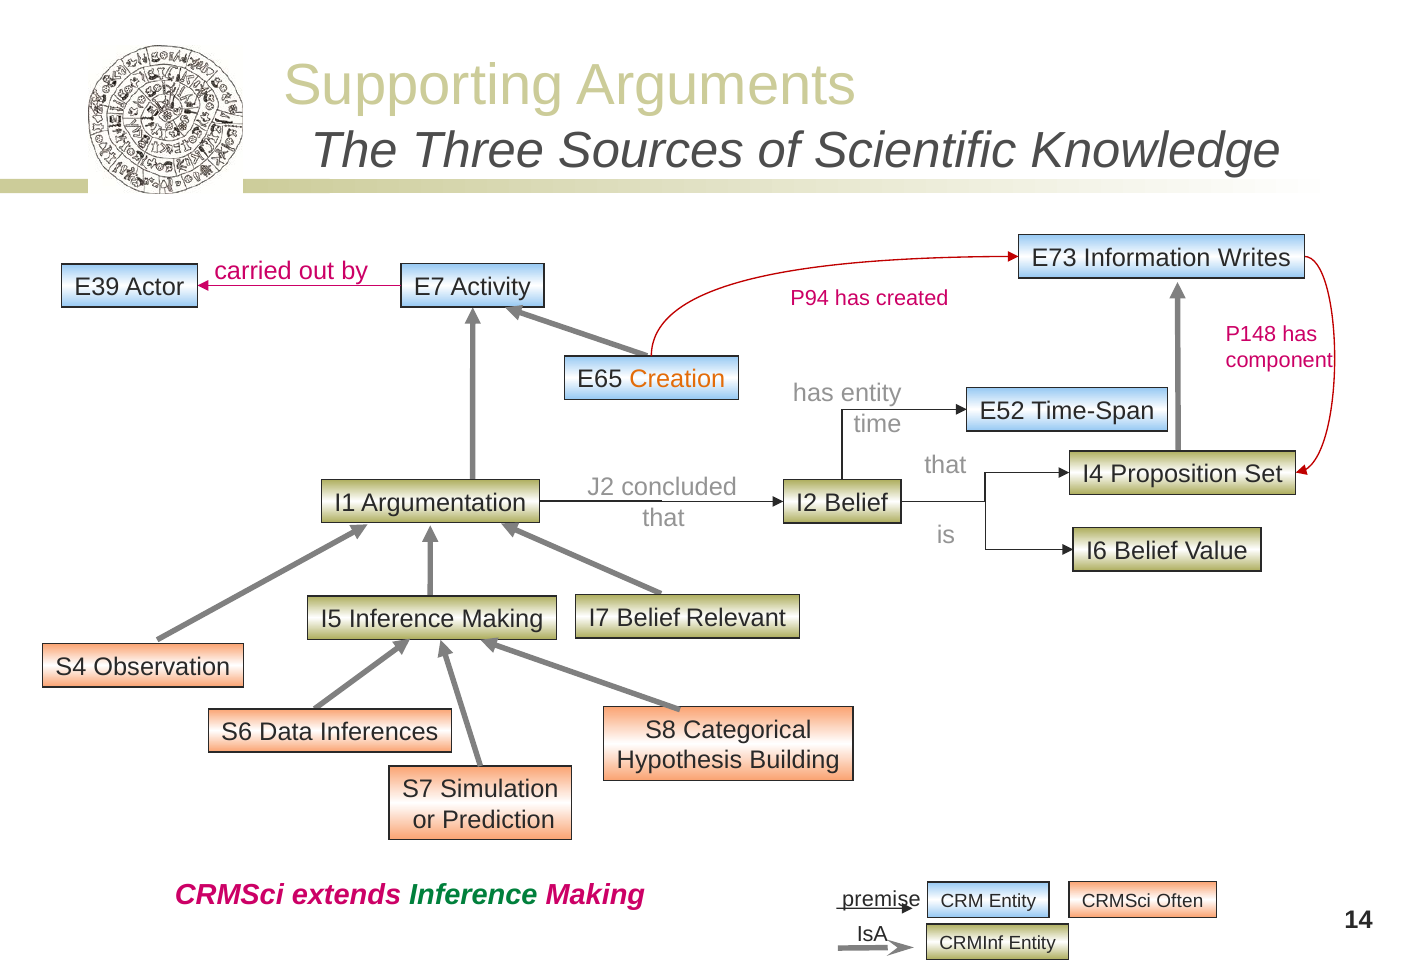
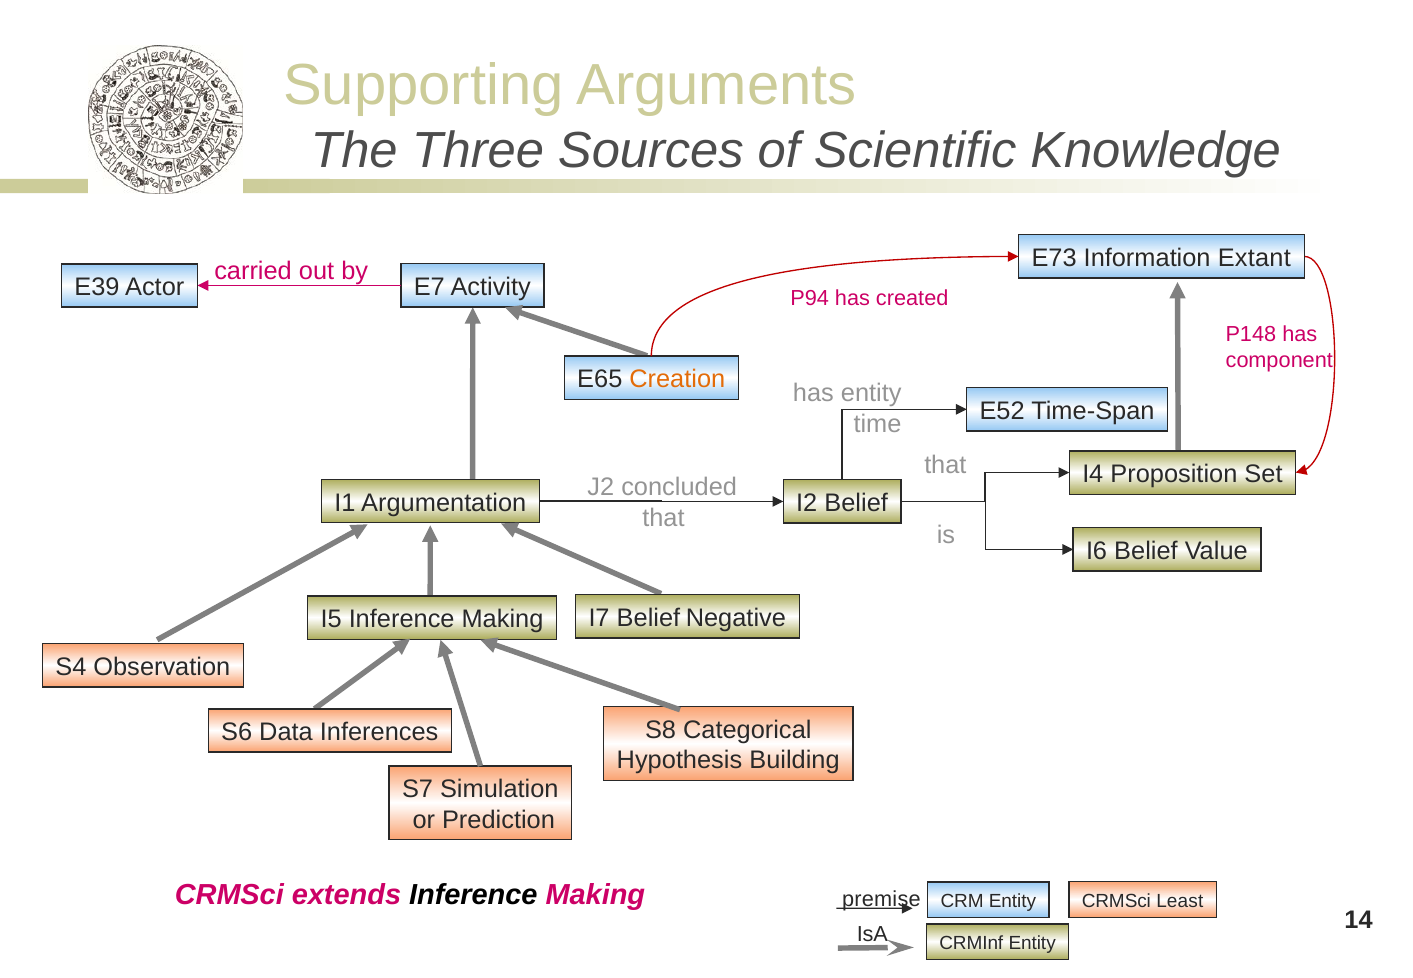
Writes: Writes -> Extant
Relevant: Relevant -> Negative
Inference at (473, 896) colour: green -> black
Often: Often -> Least
